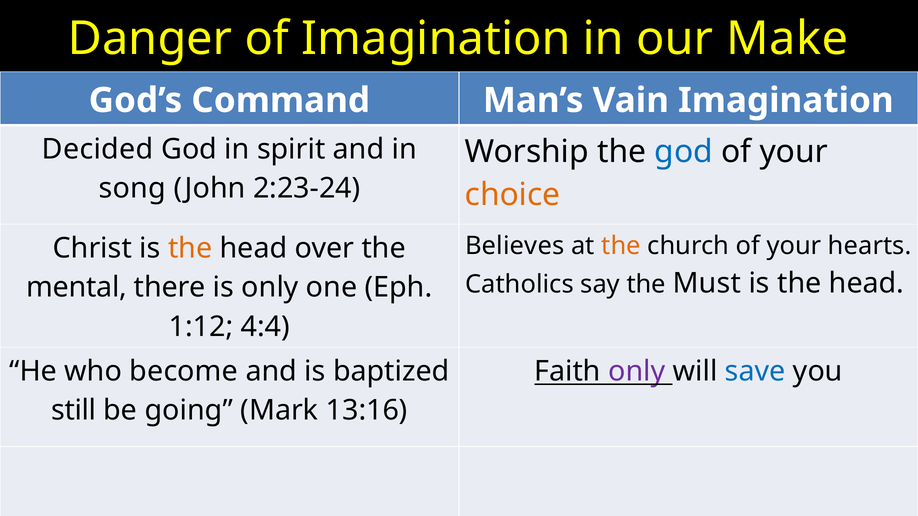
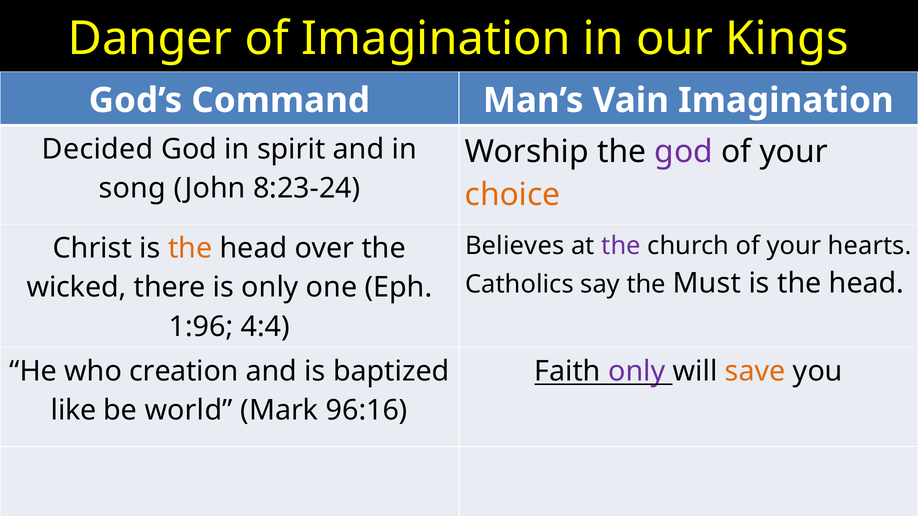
Make: Make -> Kings
god at (684, 152) colour: blue -> purple
2:23-24: 2:23-24 -> 8:23-24
the at (621, 246) colour: orange -> purple
mental: mental -> wicked
1:12: 1:12 -> 1:96
become: become -> creation
save colour: blue -> orange
still: still -> like
going: going -> world
13:16: 13:16 -> 96:16
